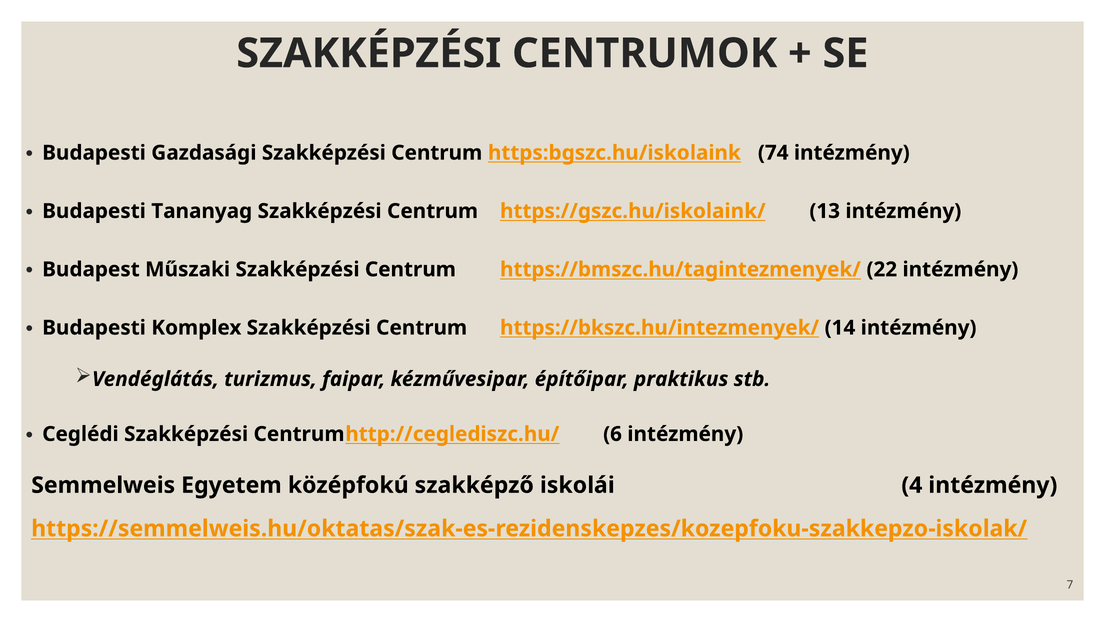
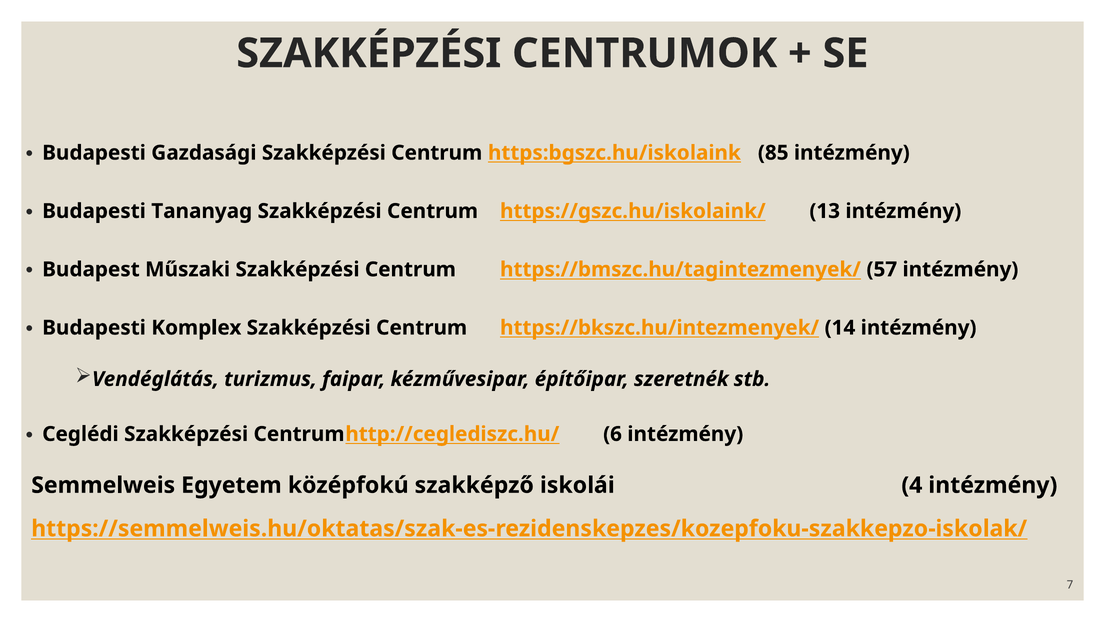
74: 74 -> 85
22: 22 -> 57
praktikus: praktikus -> szeretnék
